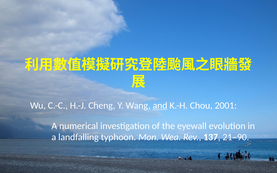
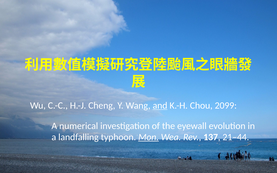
2001: 2001 -> 2099
Mon underline: none -> present
21–90: 21–90 -> 21–44
